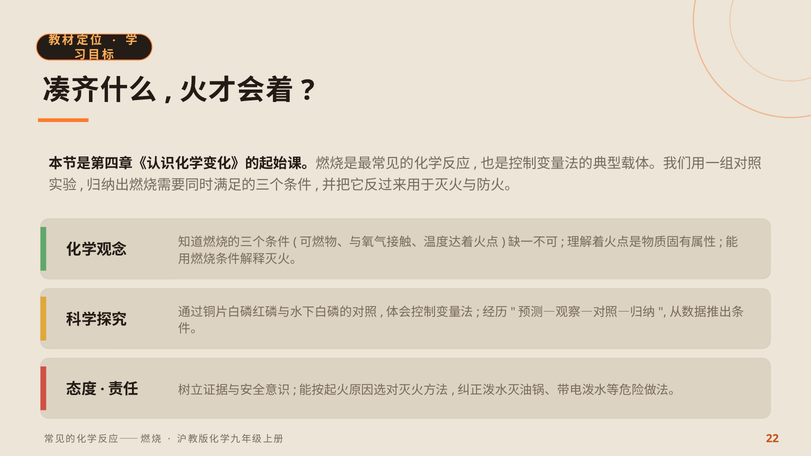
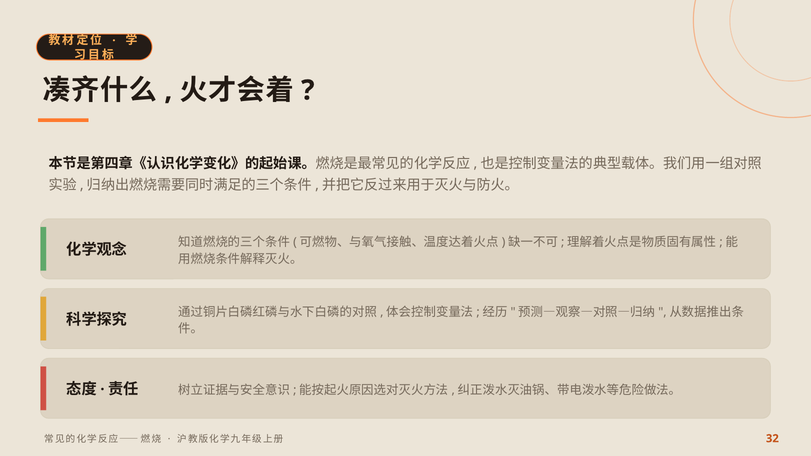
22: 22 -> 32
